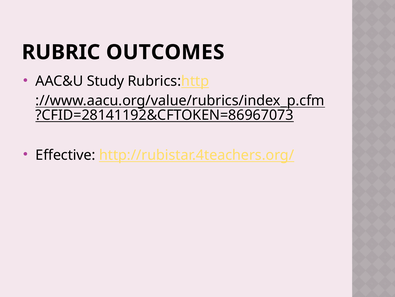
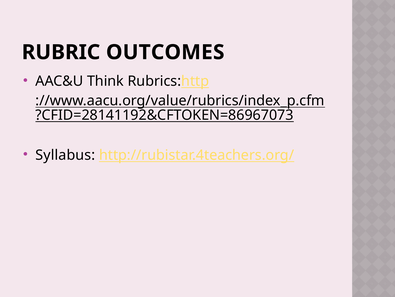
Study: Study -> Think
Effective: Effective -> Syllabus
